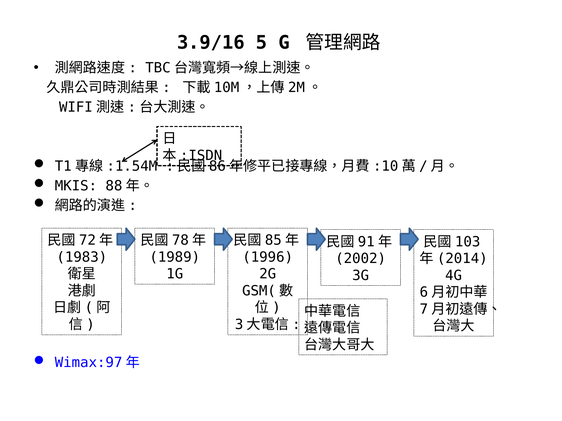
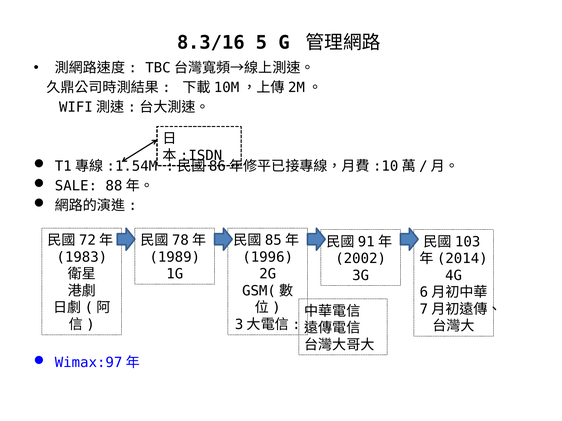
3.9/16: 3.9/16 -> 8.3/16
MKIS: MKIS -> SALE
